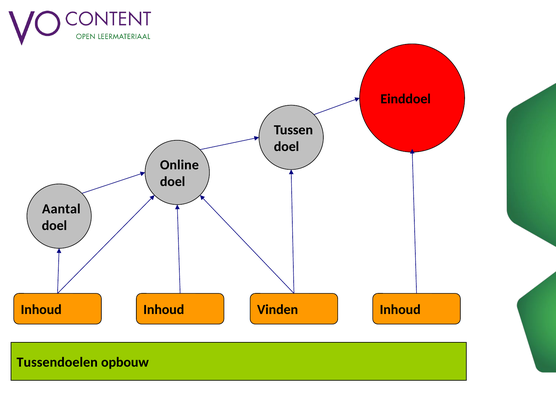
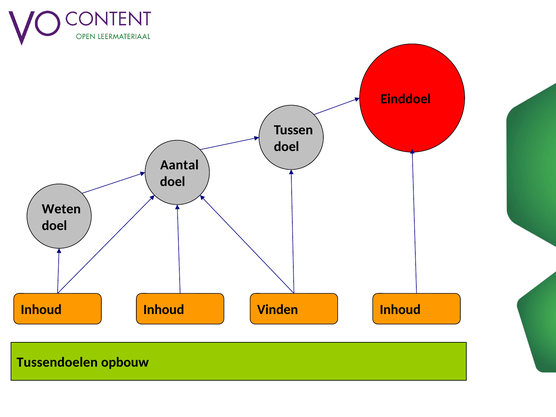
Online: Online -> Aantal
Aantal: Aantal -> Weten
